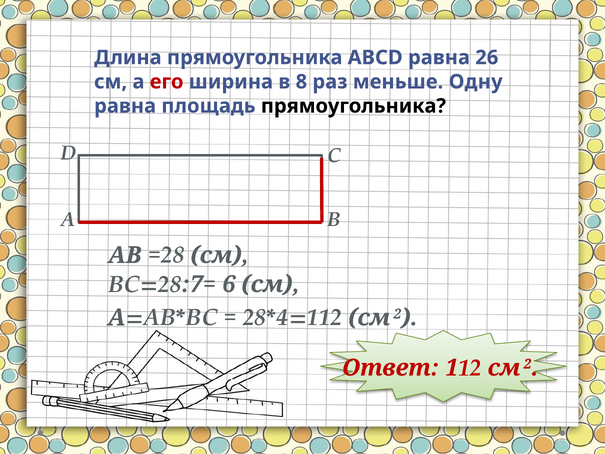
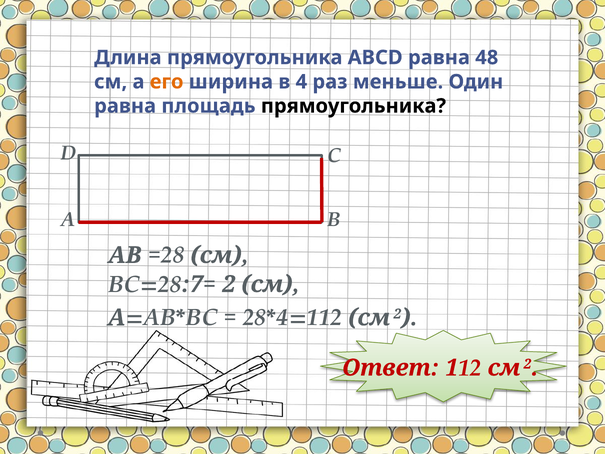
26: 26 -> 48
его colour: red -> orange
8: 8 -> 4
Одну: Одну -> Один
BC=28:7= 6: 6 -> 2
